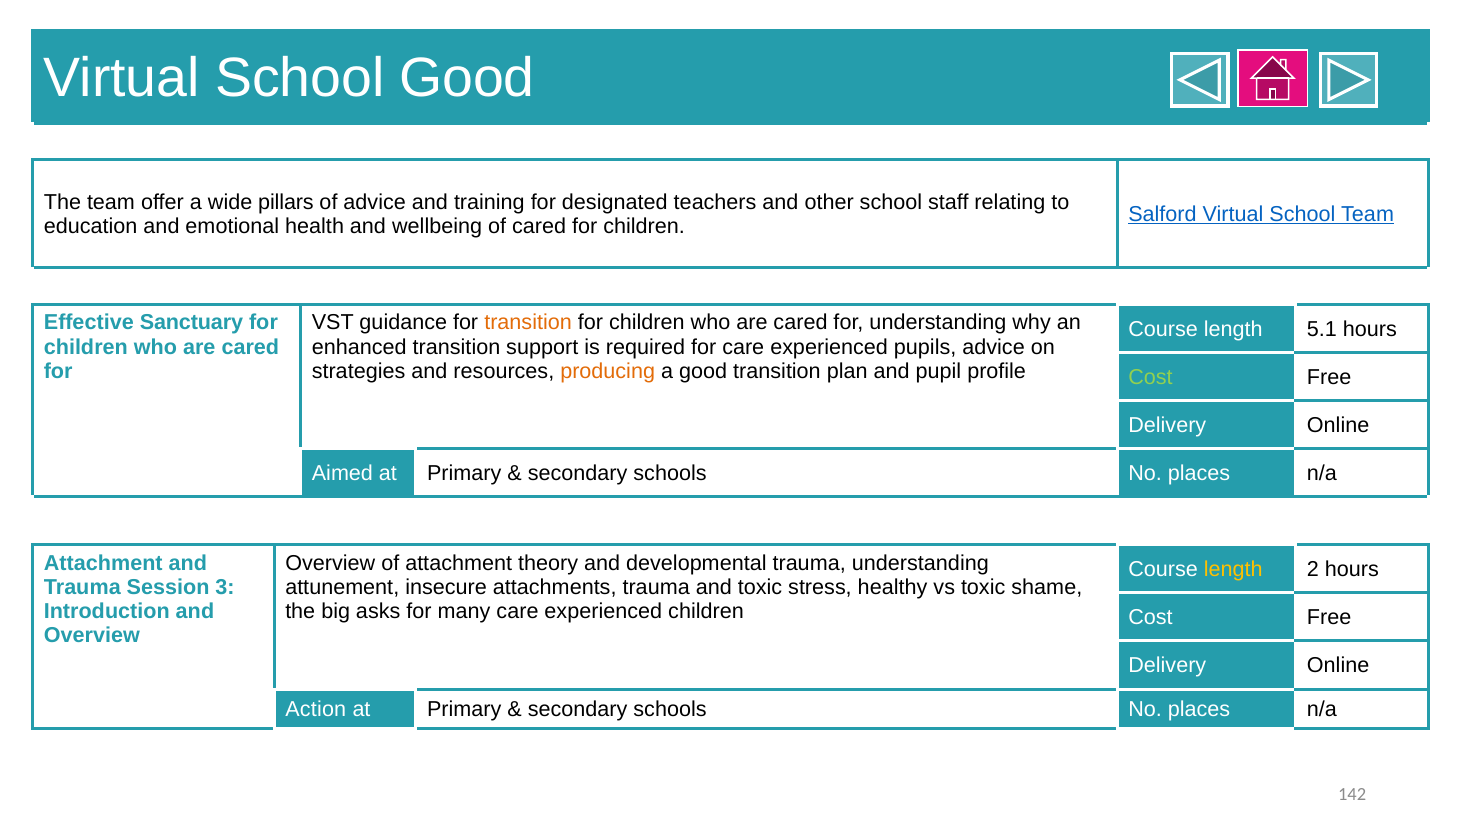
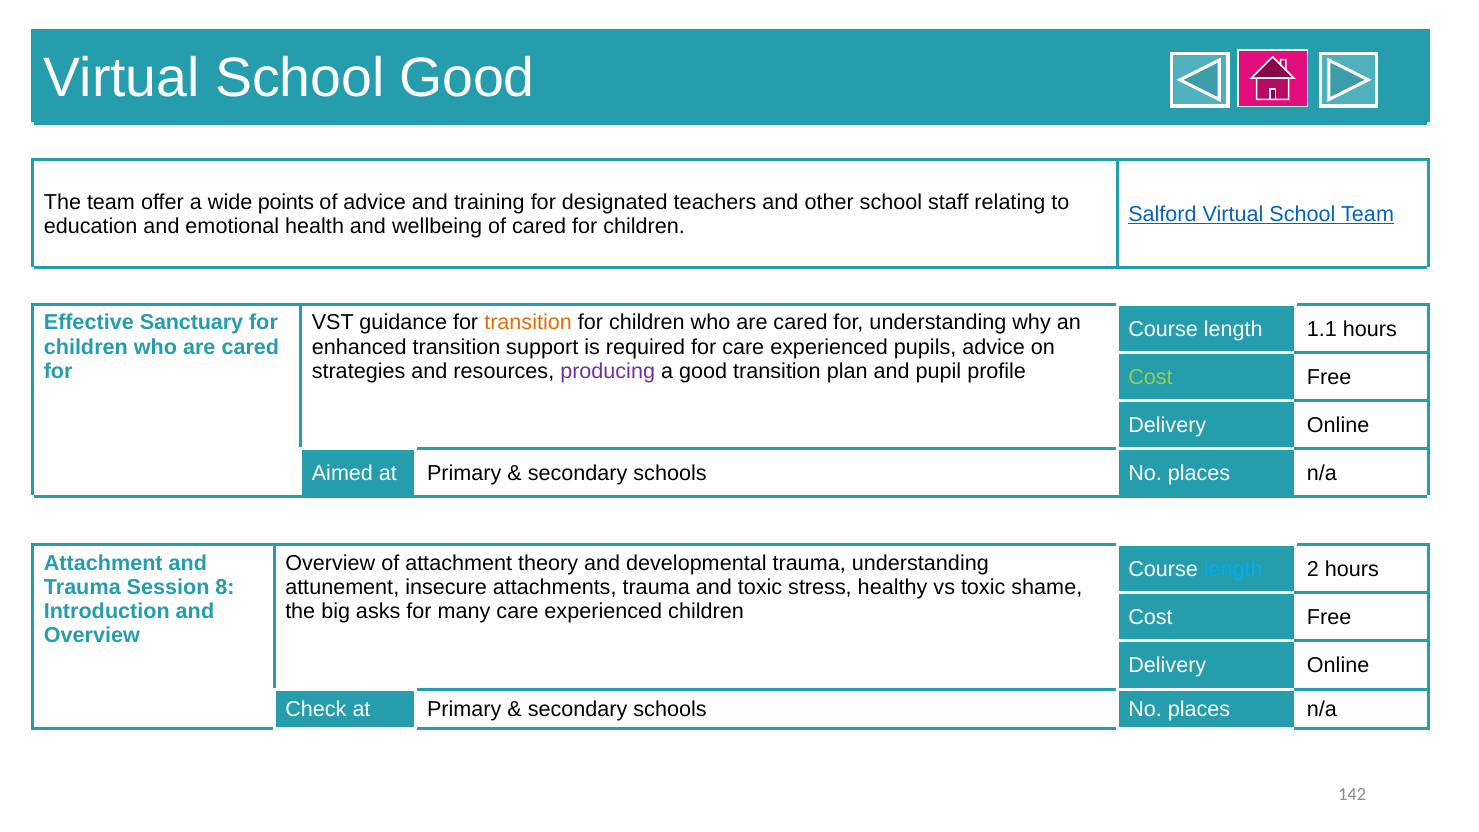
pillars: pillars -> points
5.1: 5.1 -> 1.1
producing colour: orange -> purple
length at (1233, 569) colour: yellow -> light blue
3: 3 -> 8
Action: Action -> Check
